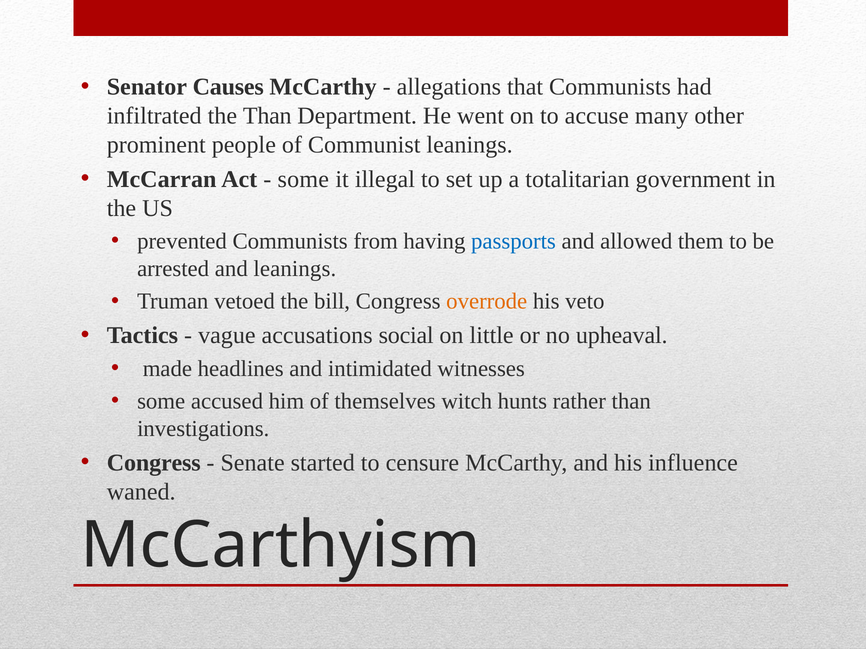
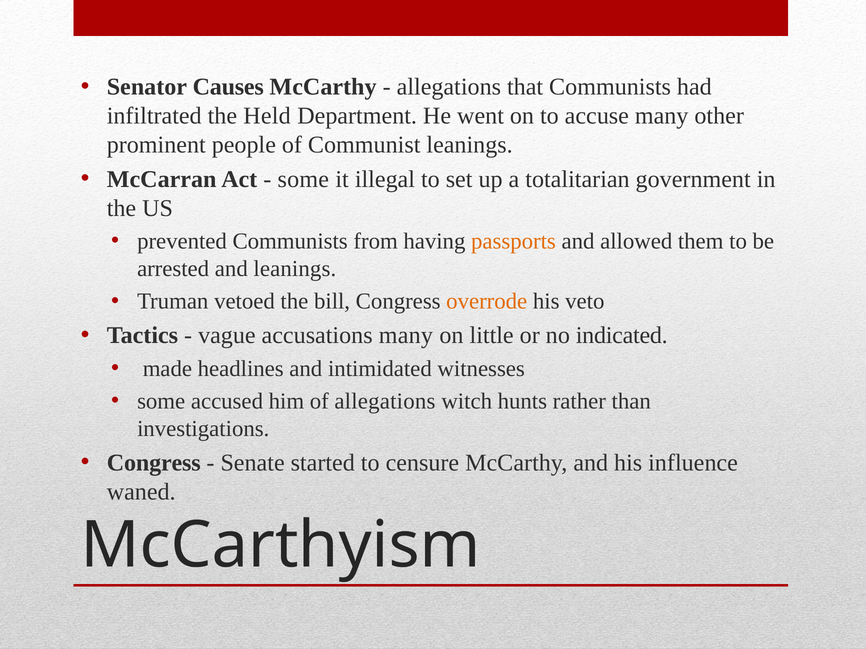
the Than: Than -> Held
passports colour: blue -> orange
accusations social: social -> many
upheaval: upheaval -> indicated
of themselves: themselves -> allegations
